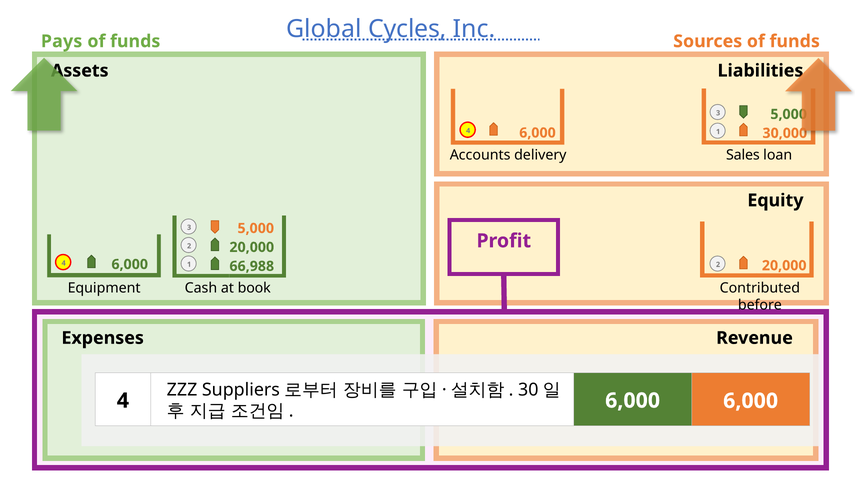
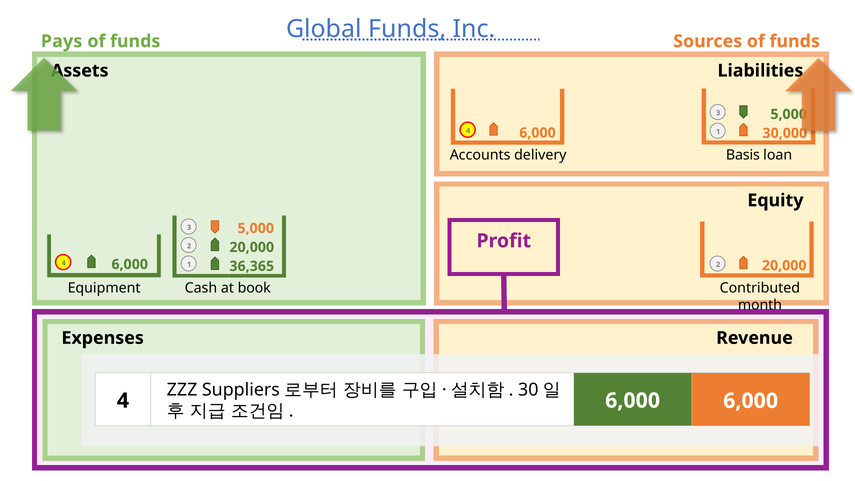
Global Cycles: Cycles -> Funds
Sales: Sales -> Basis
66,988: 66,988 -> 36,365
before: before -> month
